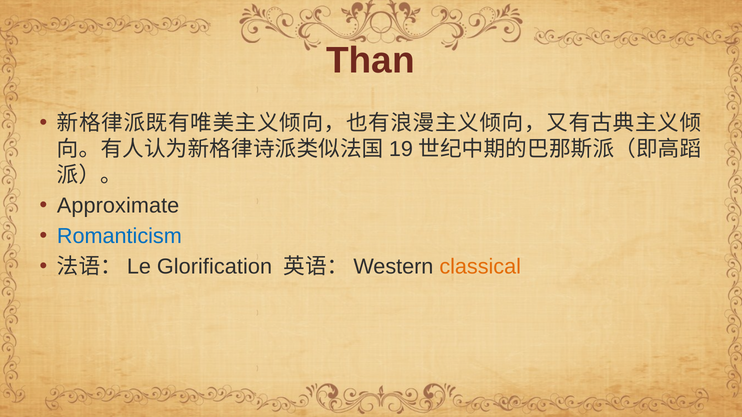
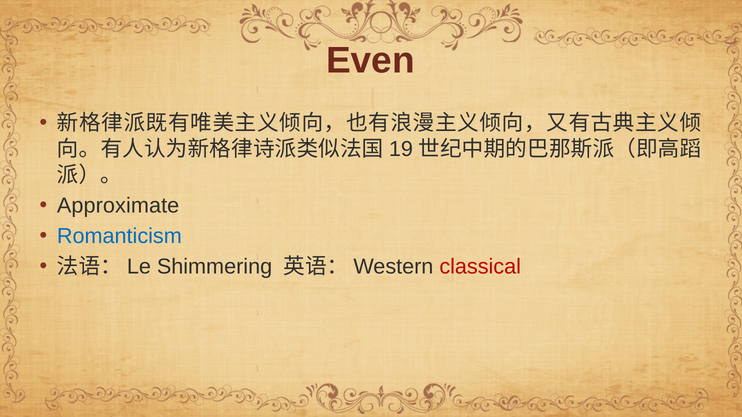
Than: Than -> Even
Glorification: Glorification -> Shimmering
classical colour: orange -> red
